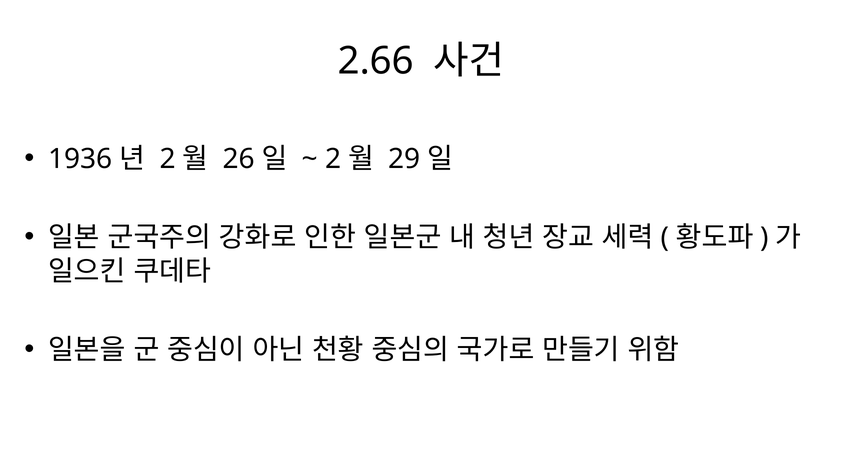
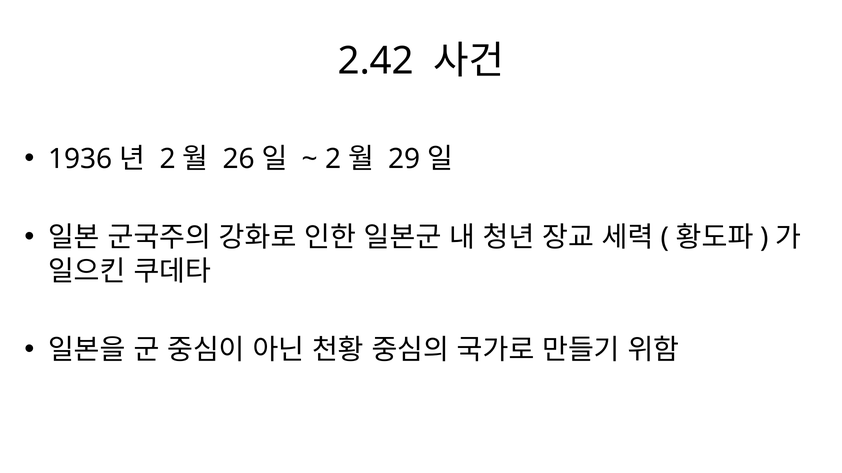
2.66: 2.66 -> 2.42
